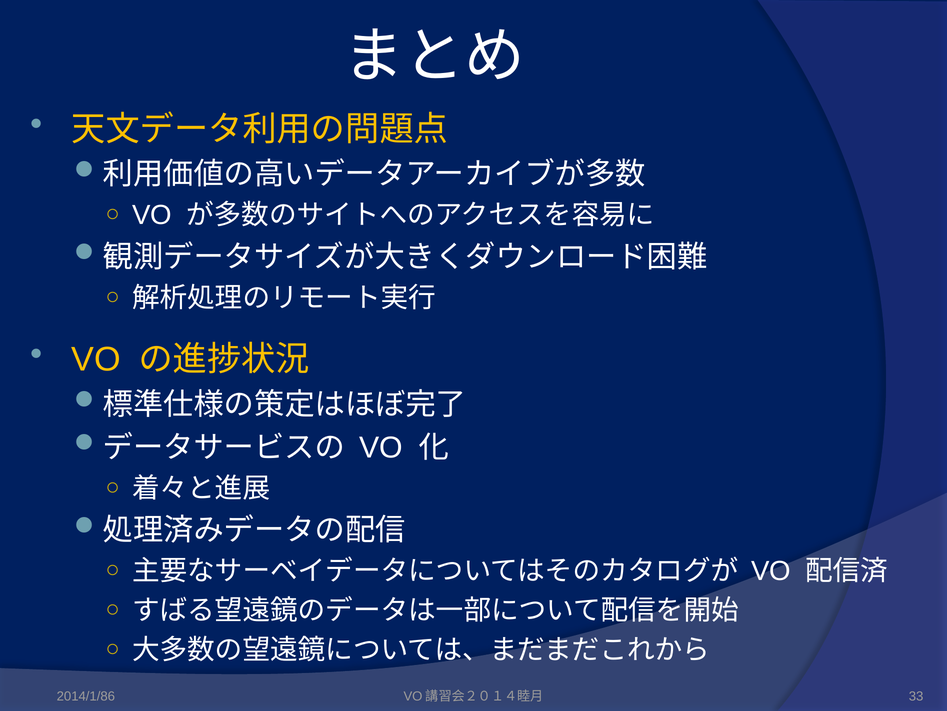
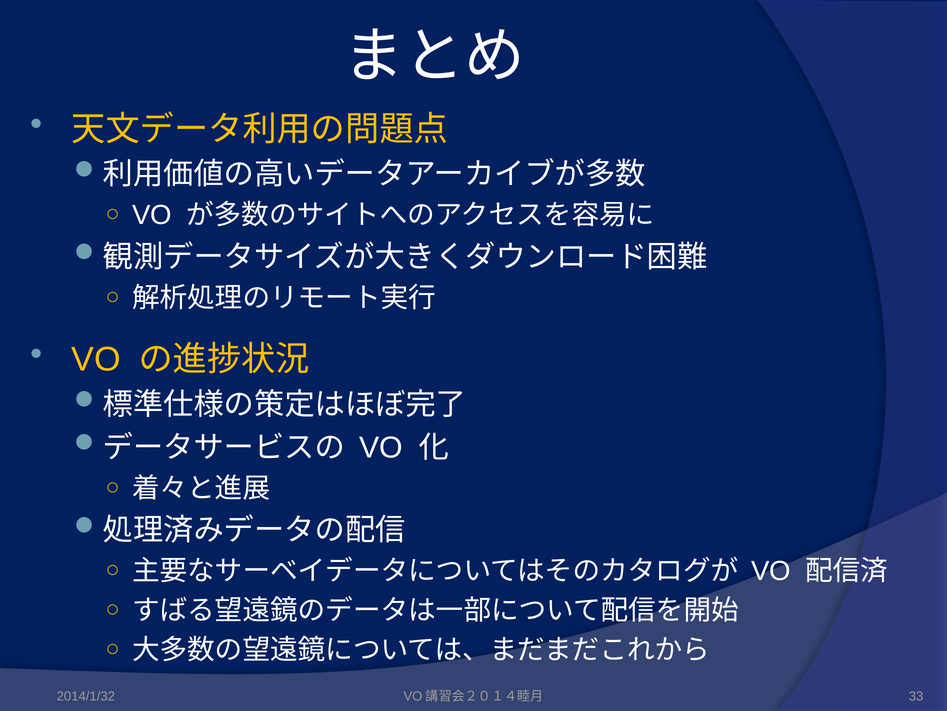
2014/1/86: 2014/1/86 -> 2014/1/32
